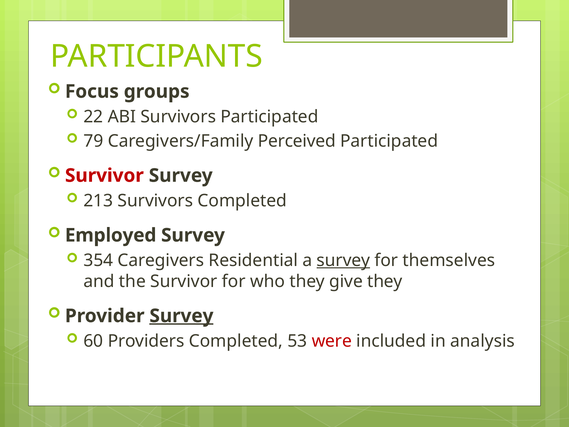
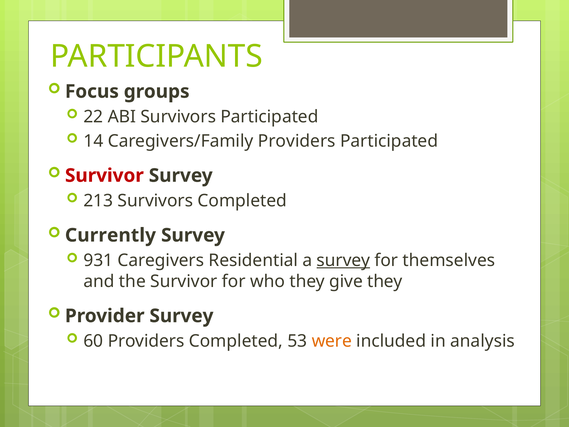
79: 79 -> 14
Caregivers/Family Perceived: Perceived -> Providers
Employed: Employed -> Currently
354: 354 -> 931
Survey at (181, 316) underline: present -> none
were colour: red -> orange
